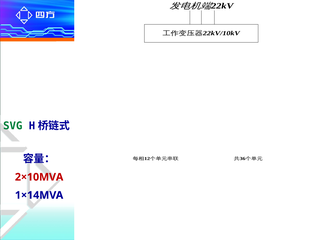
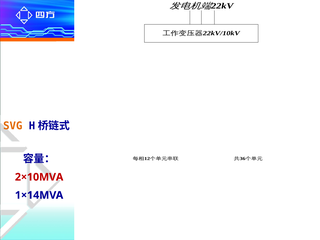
SVG colour: green -> orange
